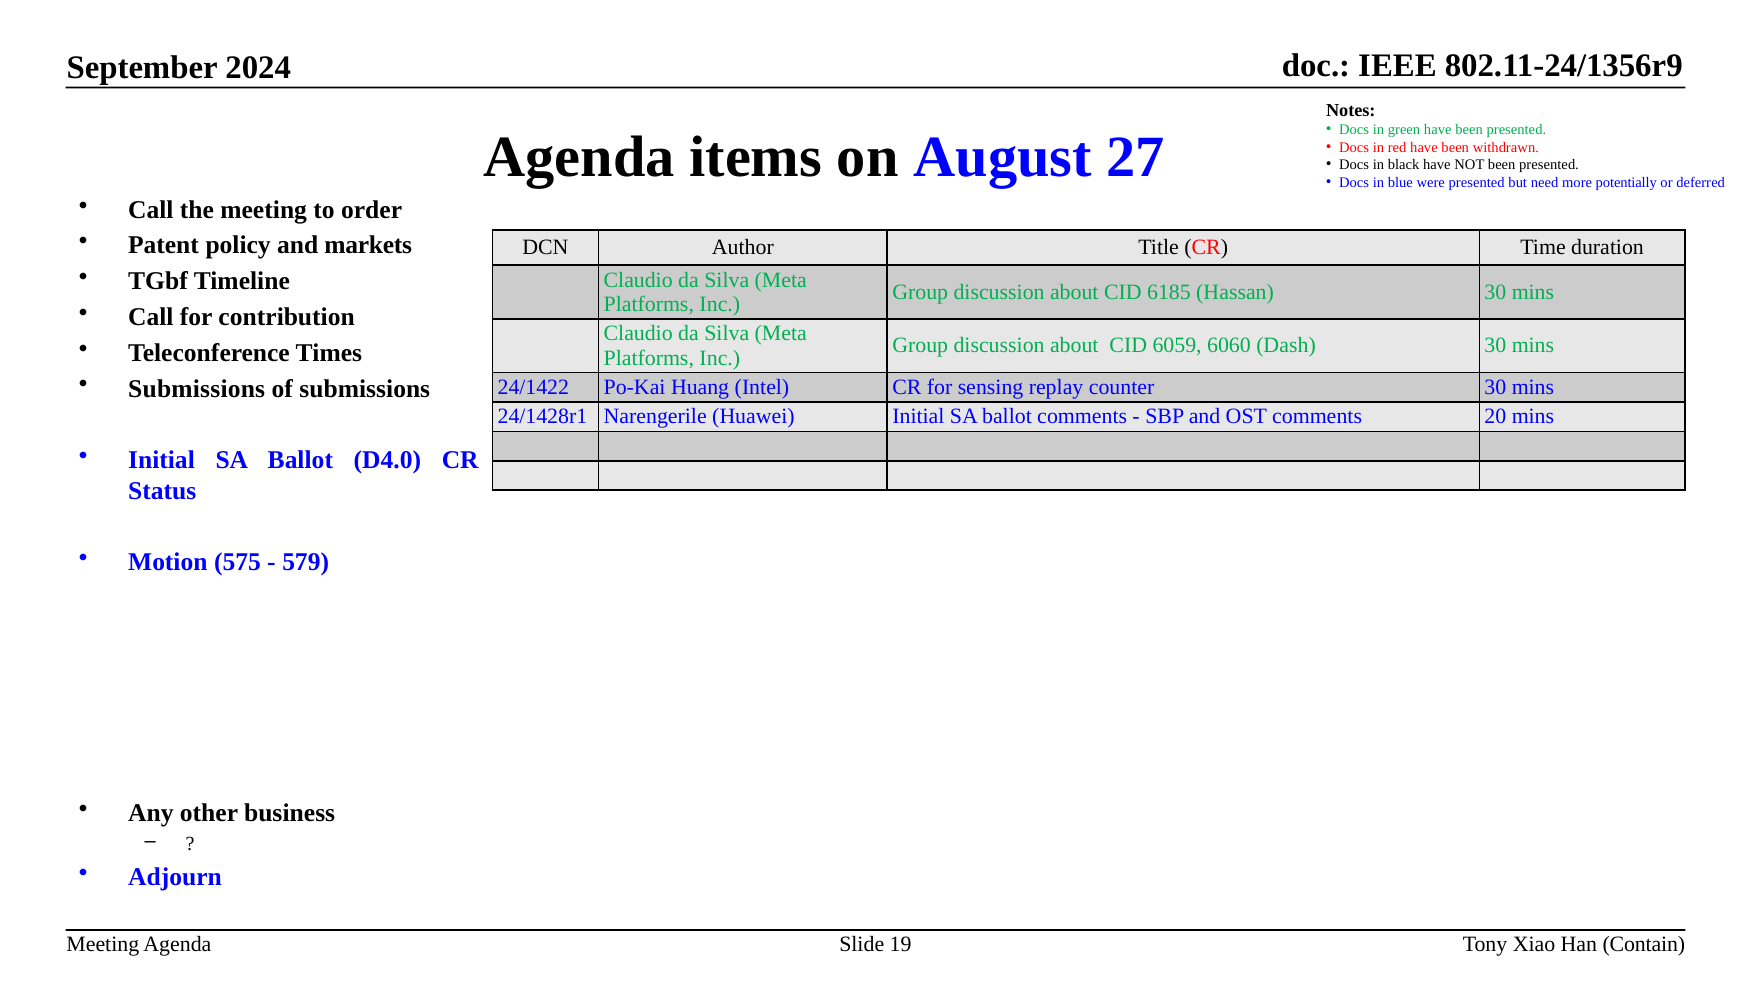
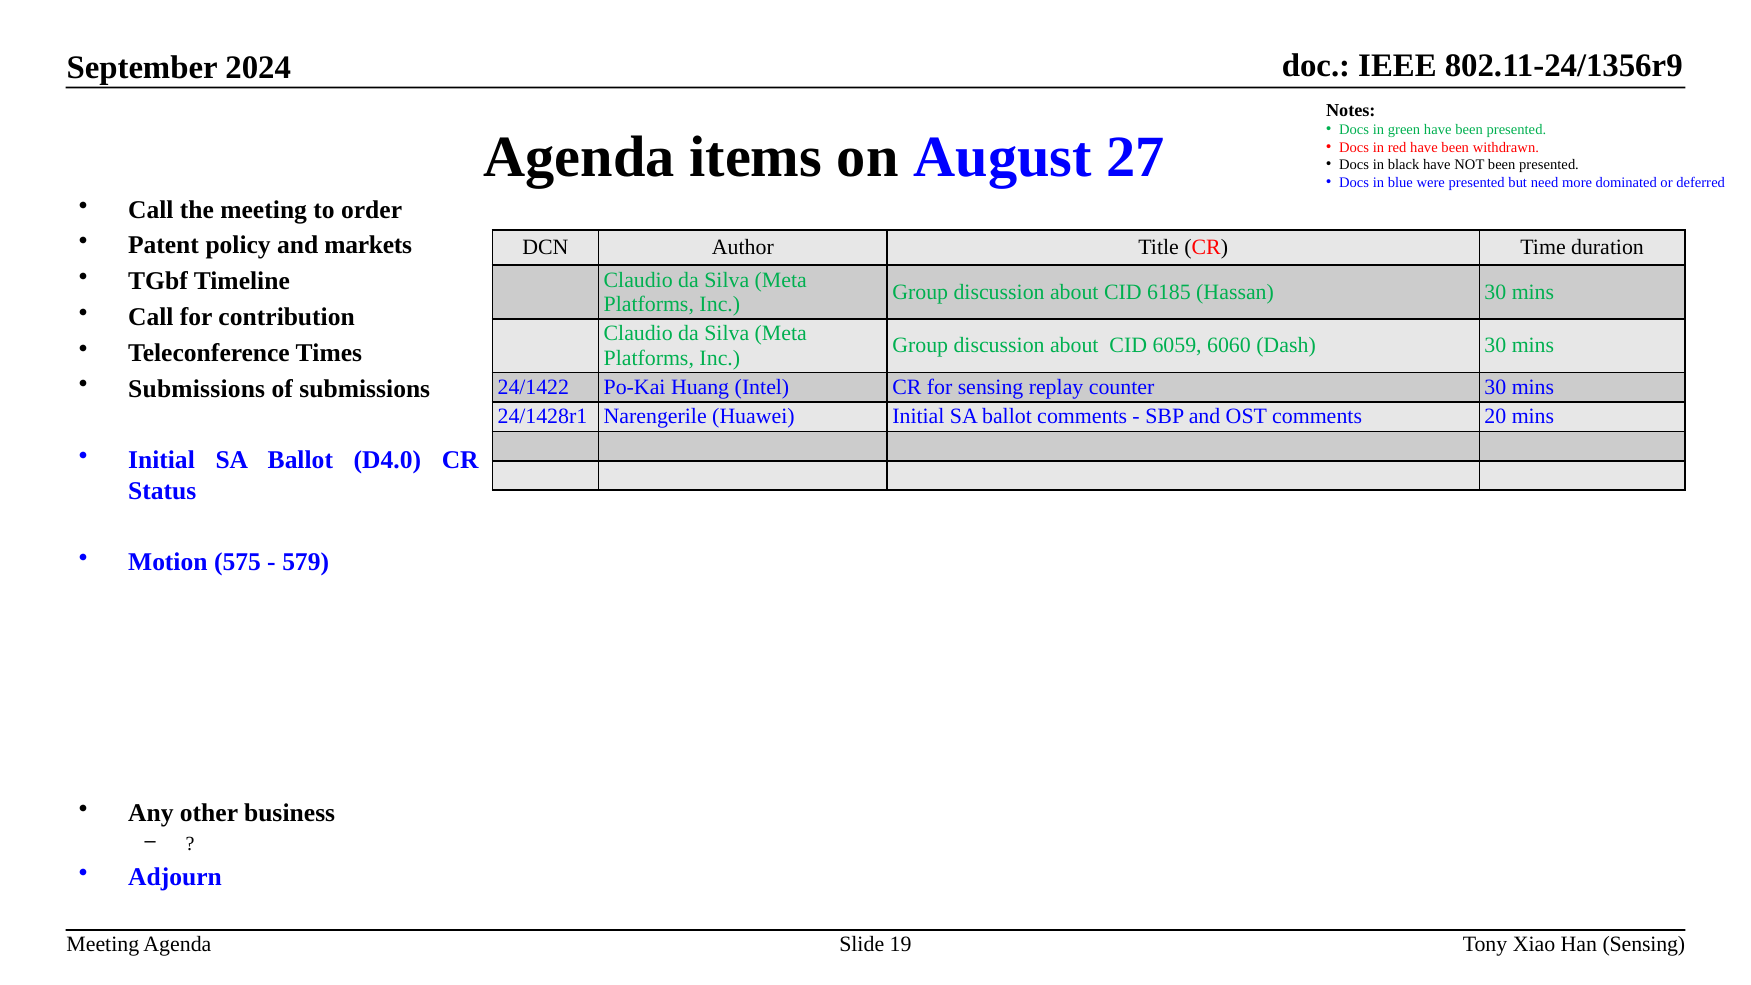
potentially: potentially -> dominated
Contain at (1644, 945): Contain -> Sensing
